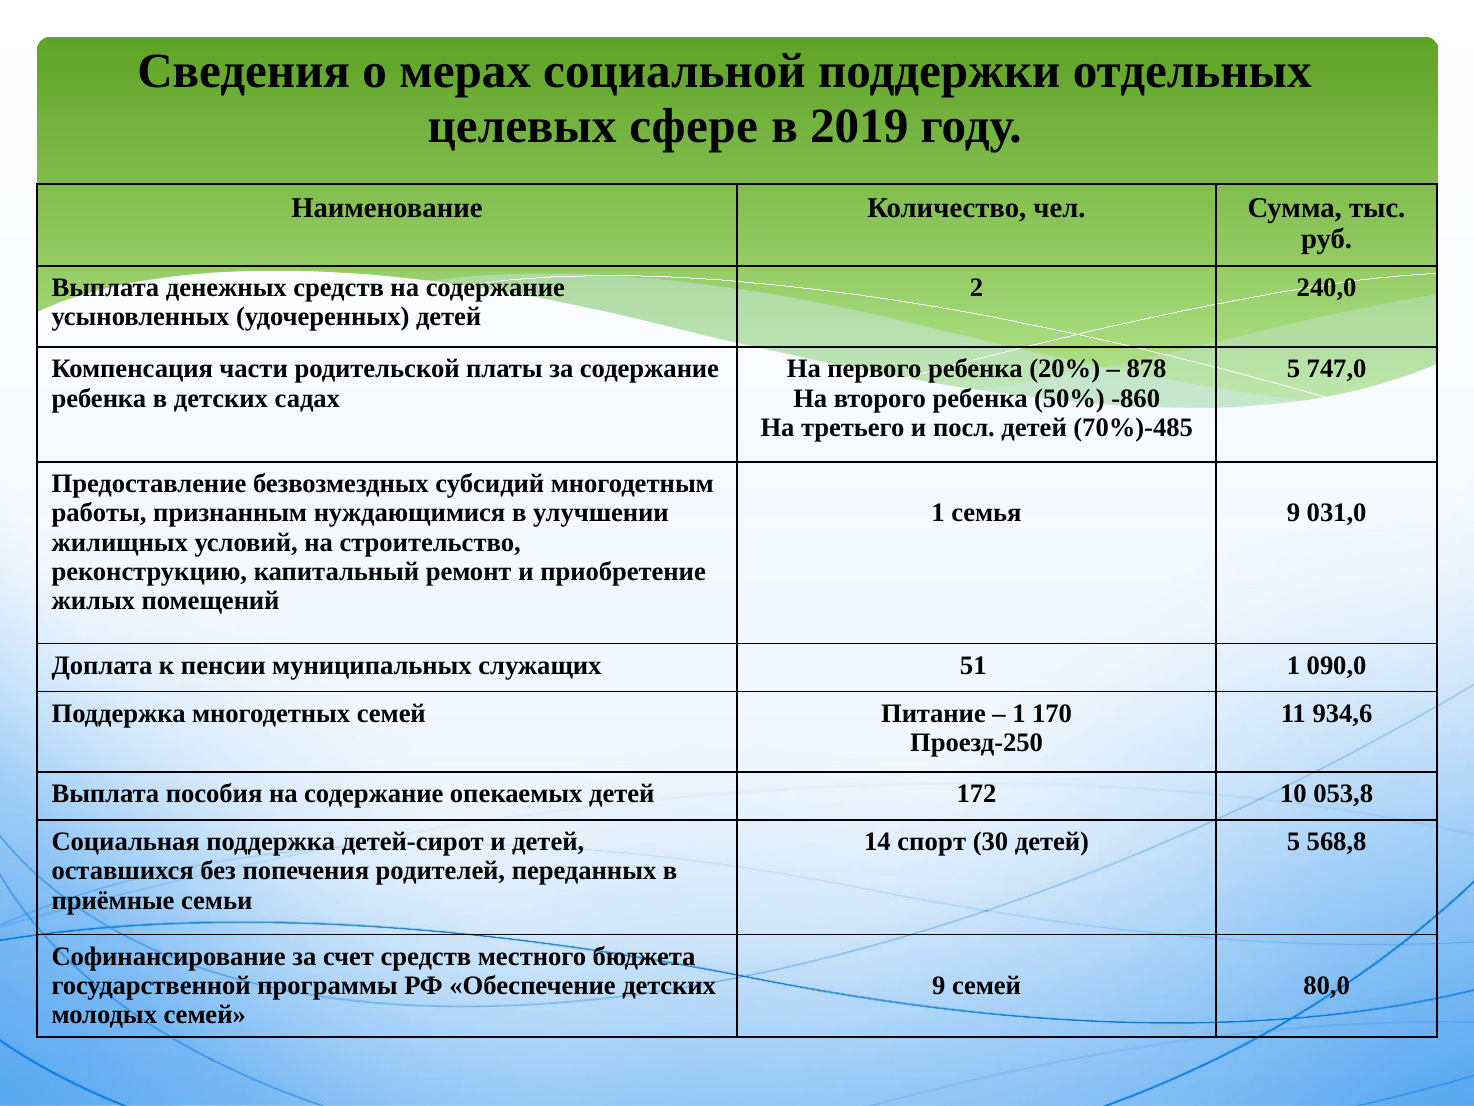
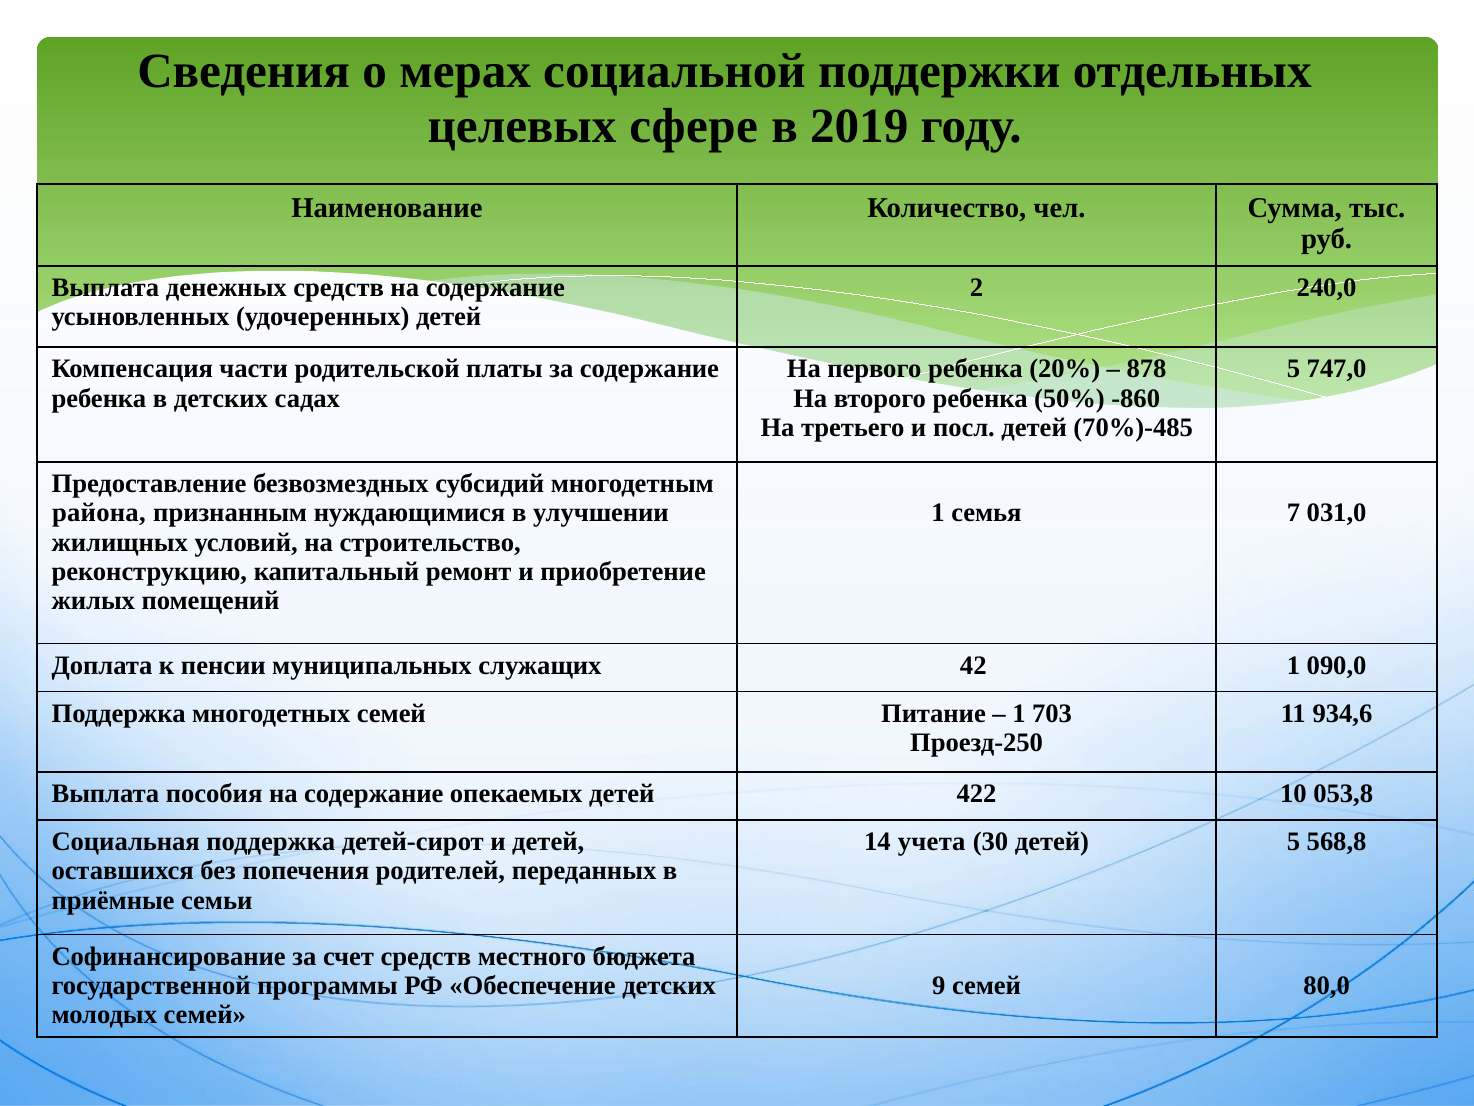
работы: работы -> района
семья 9: 9 -> 7
51: 51 -> 42
170: 170 -> 703
172: 172 -> 422
спорт: спорт -> учета
